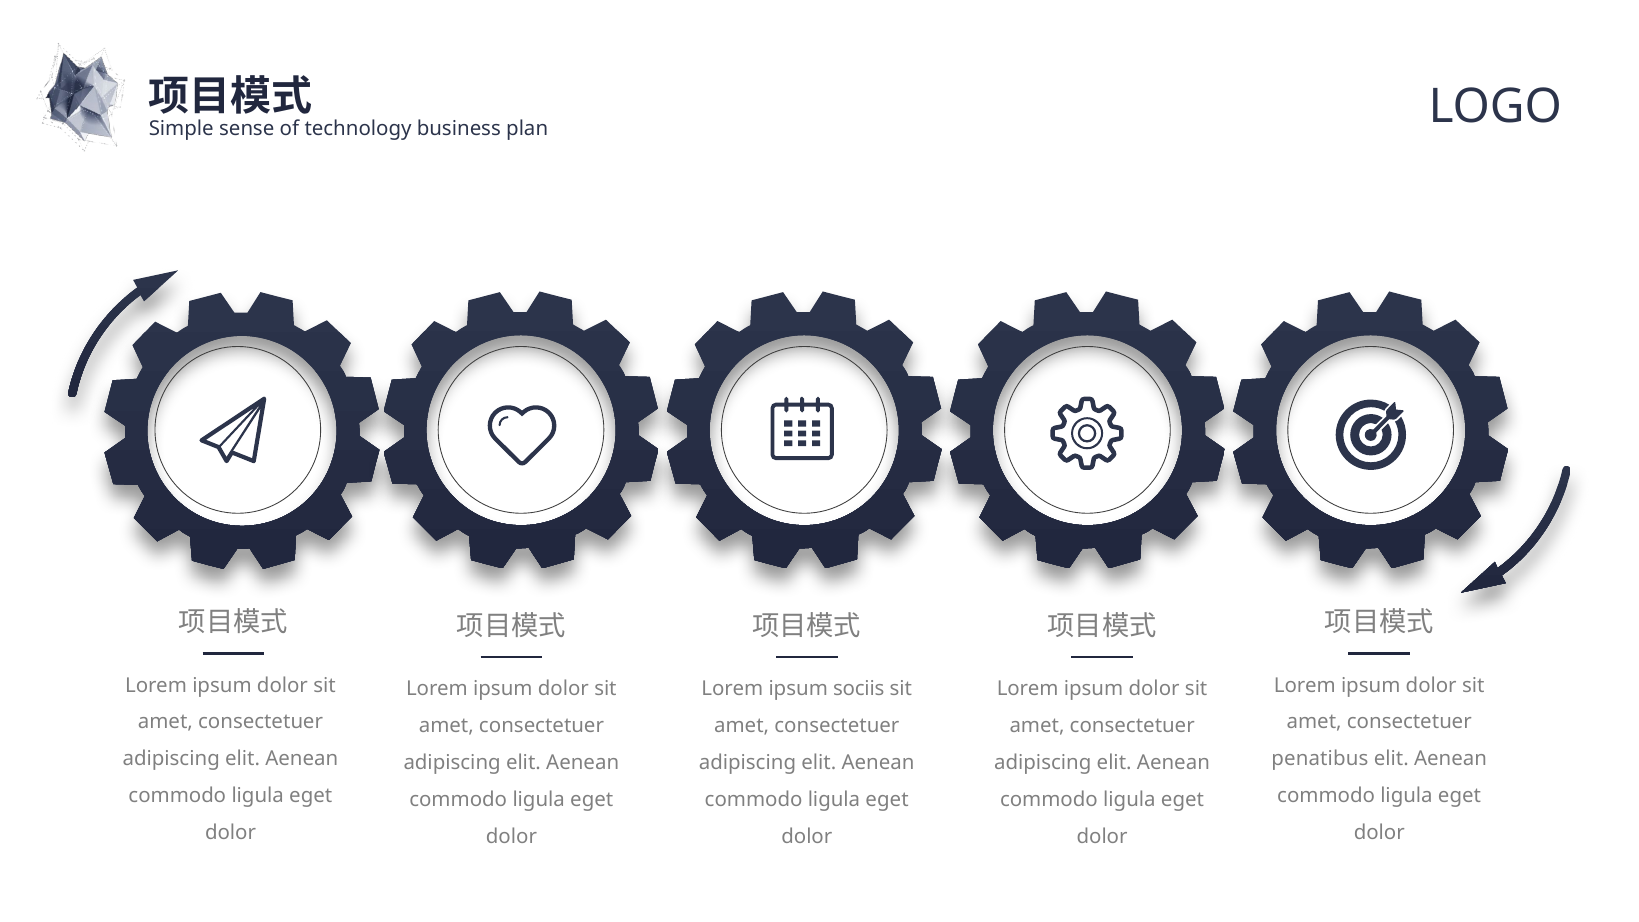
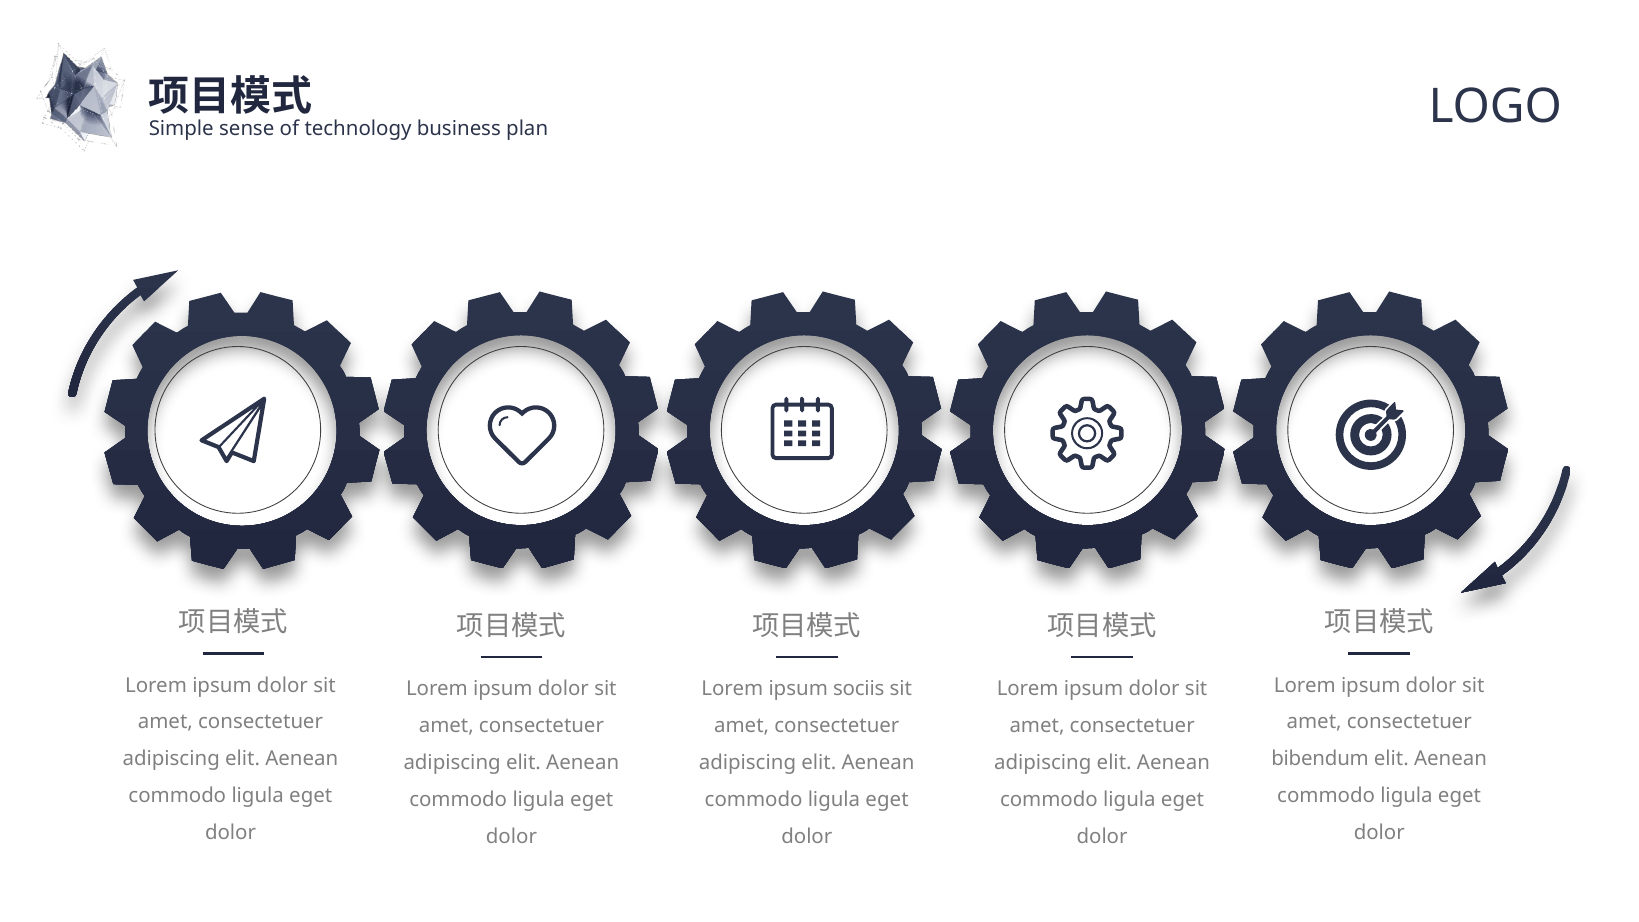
penatibus: penatibus -> bibendum
